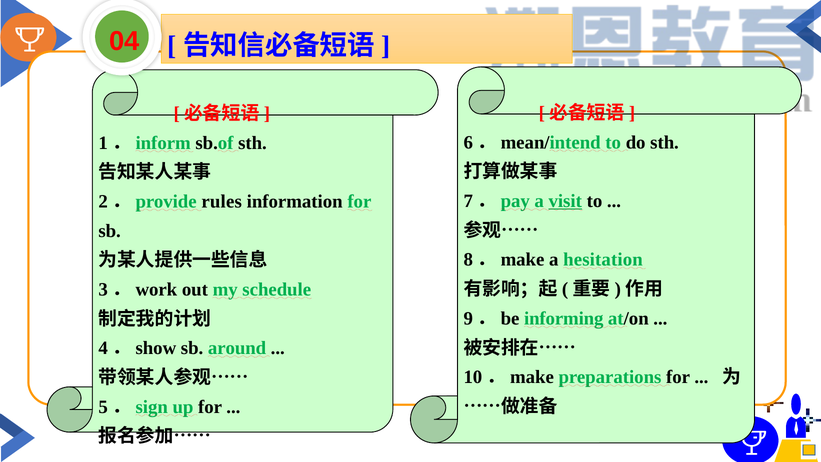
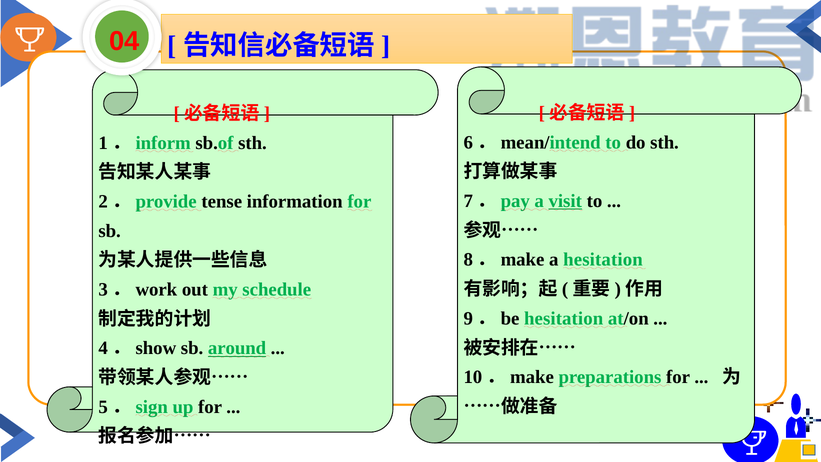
rules: rules -> tense
9．be informing: informing -> hesitation
around underline: none -> present
